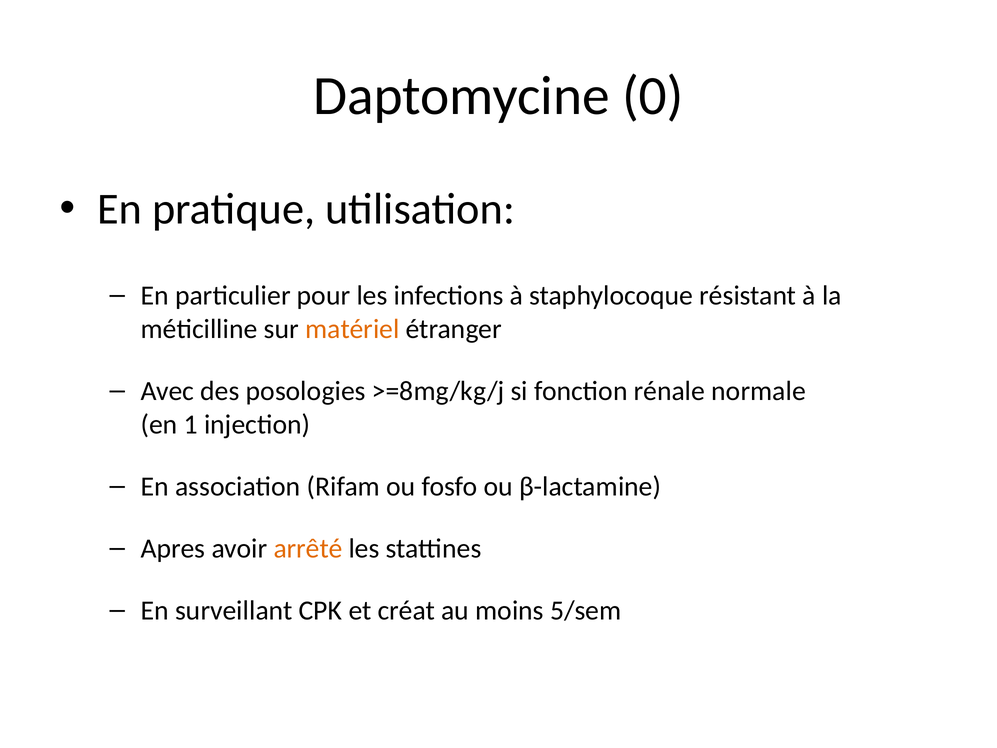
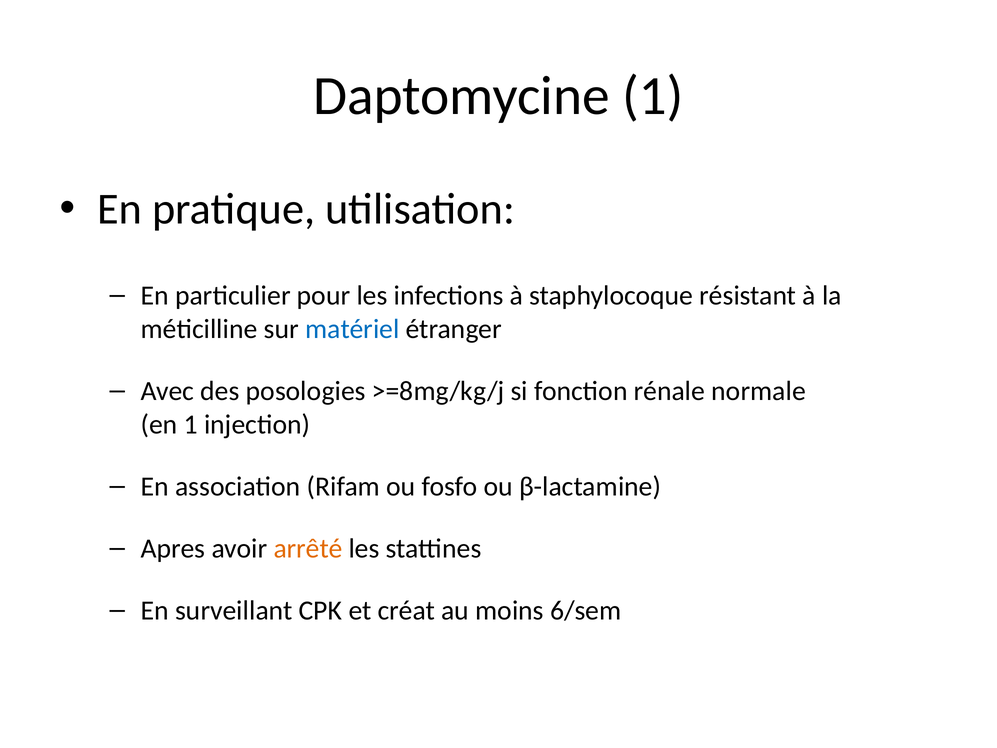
Daptomycine 0: 0 -> 1
matériel colour: orange -> blue
5/sem: 5/sem -> 6/sem
